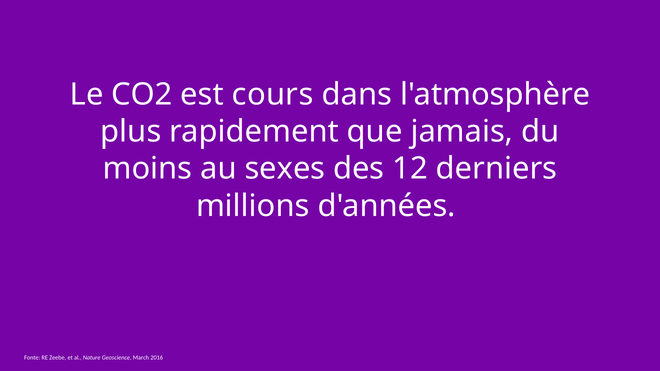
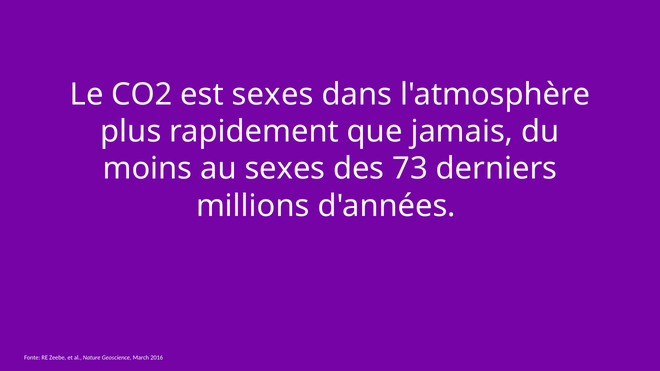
est cours: cours -> sexes
12: 12 -> 73
